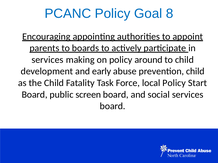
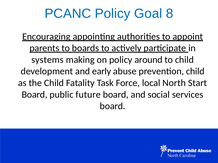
services at (47, 60): services -> systems
local Policy: Policy -> North
screen: screen -> future
